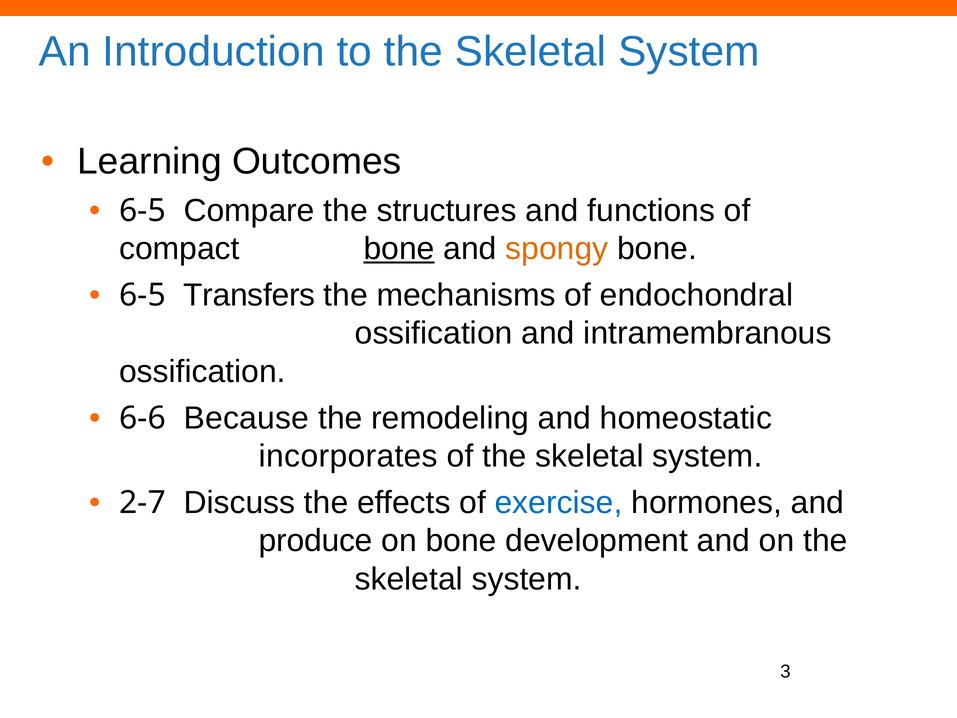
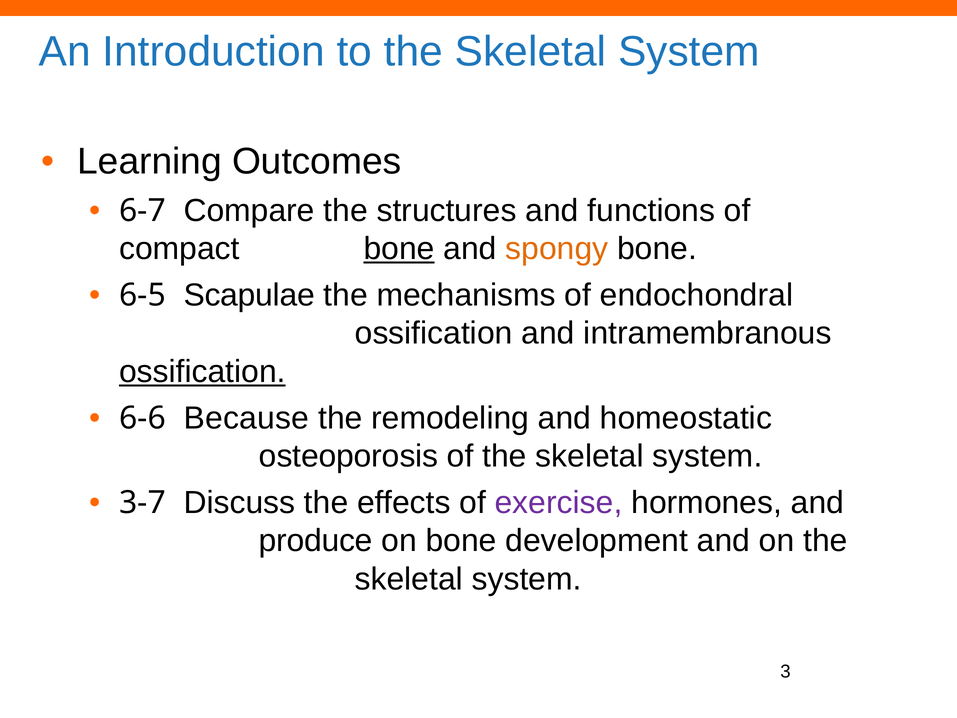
6-5 at (142, 210): 6-5 -> 6-7
Transfers: Transfers -> Scapulae
ossification at (202, 372) underline: none -> present
incorporates: incorporates -> osteoporosis
2-7: 2-7 -> 3-7
exercise colour: blue -> purple
